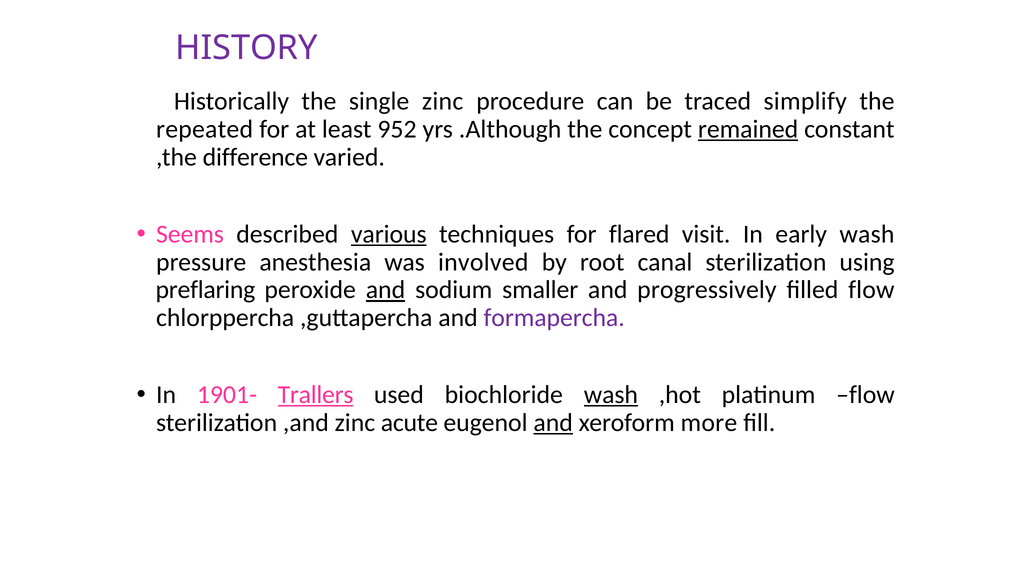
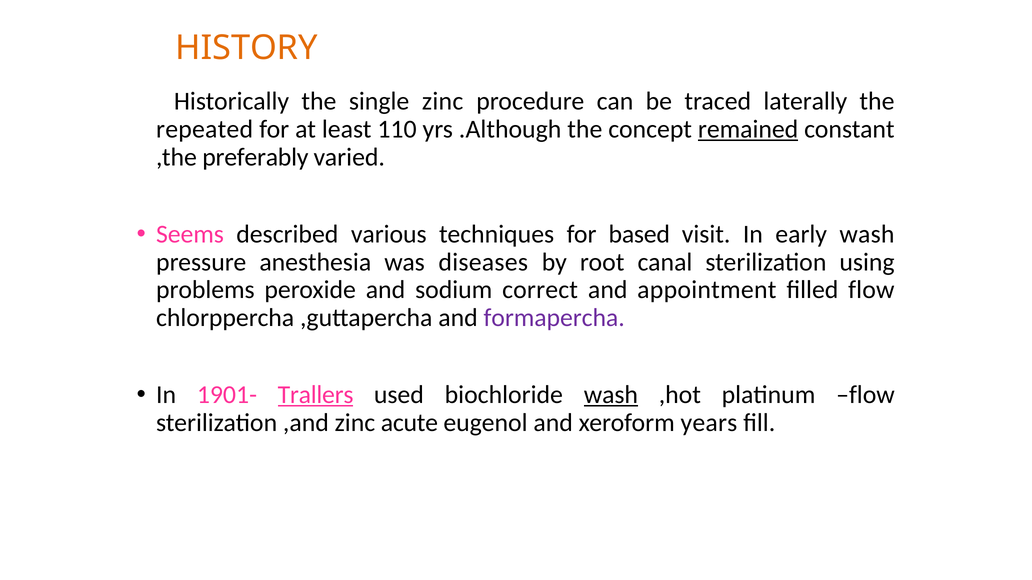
HISTORY colour: purple -> orange
simplify: simplify -> laterally
952: 952 -> 110
difference: difference -> preferably
various underline: present -> none
flared: flared -> based
involved: involved -> diseases
preflaring: preflaring -> problems
and at (385, 290) underline: present -> none
smaller: smaller -> correct
progressively: progressively -> appointment
and at (553, 423) underline: present -> none
more: more -> years
